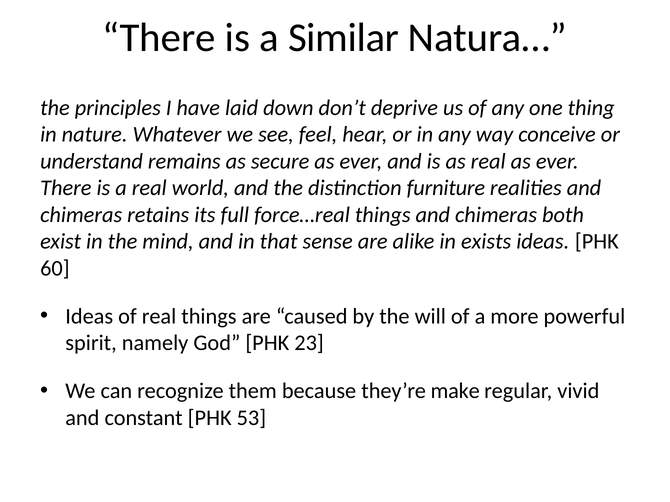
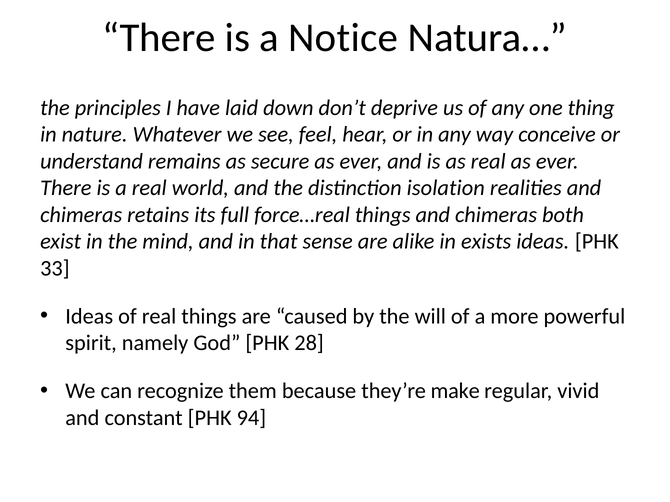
Similar: Similar -> Notice
furniture: furniture -> isolation
60: 60 -> 33
23: 23 -> 28
53: 53 -> 94
